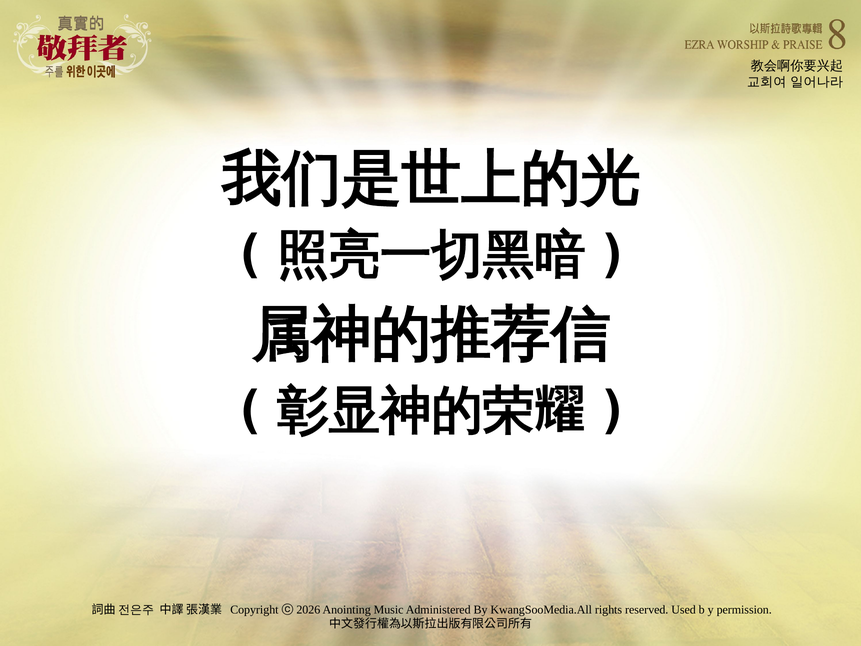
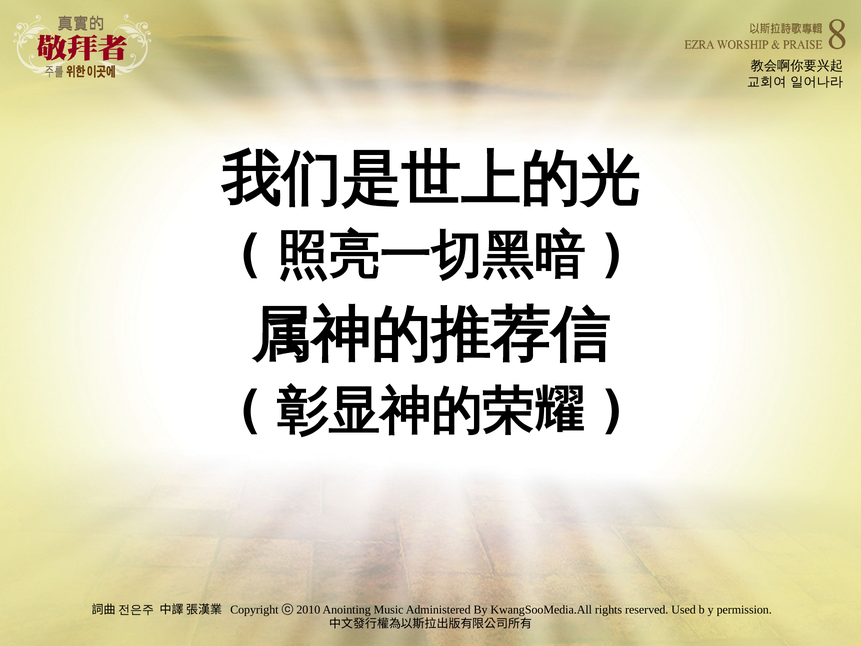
2026: 2026 -> 2010
